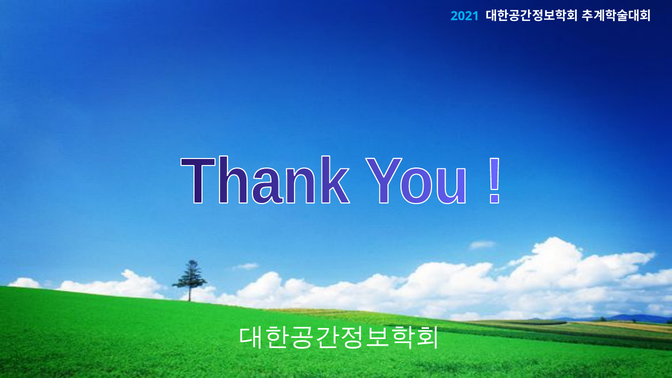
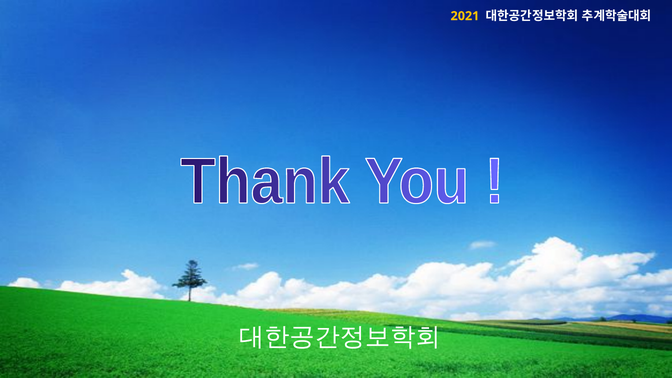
2021 colour: light blue -> yellow
